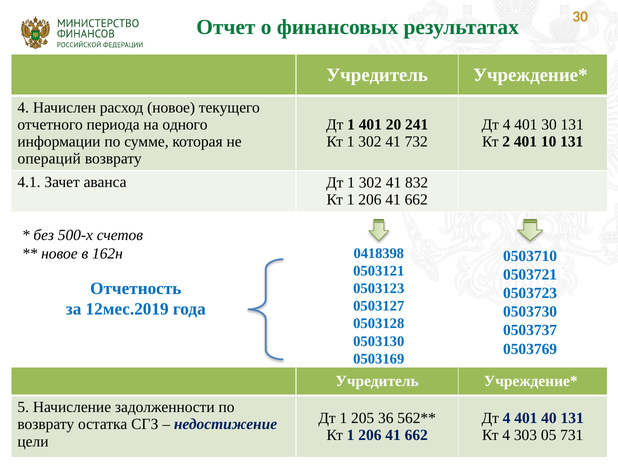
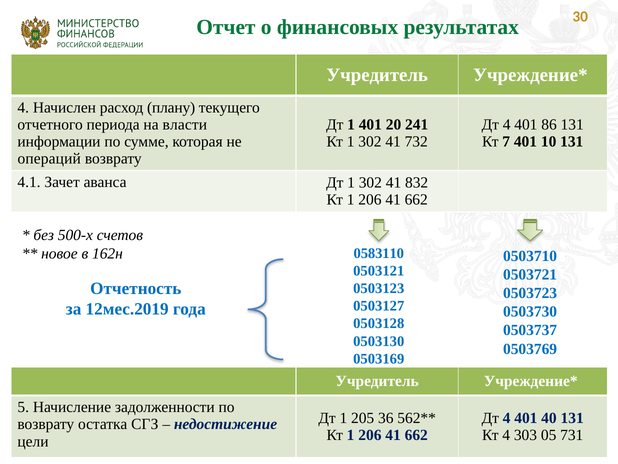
расход новое: новое -> плану
одного: одного -> власти
401 30: 30 -> 86
2: 2 -> 7
0418398: 0418398 -> 0583110
